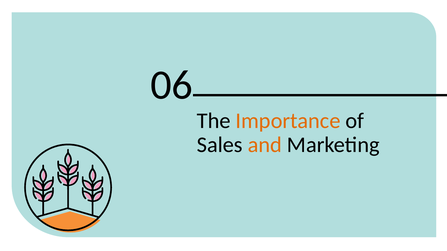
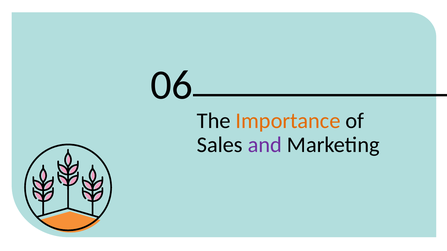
and colour: orange -> purple
